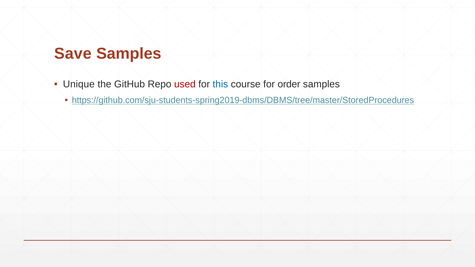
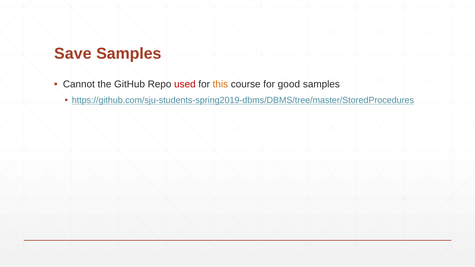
Unique: Unique -> Cannot
this colour: blue -> orange
order: order -> good
